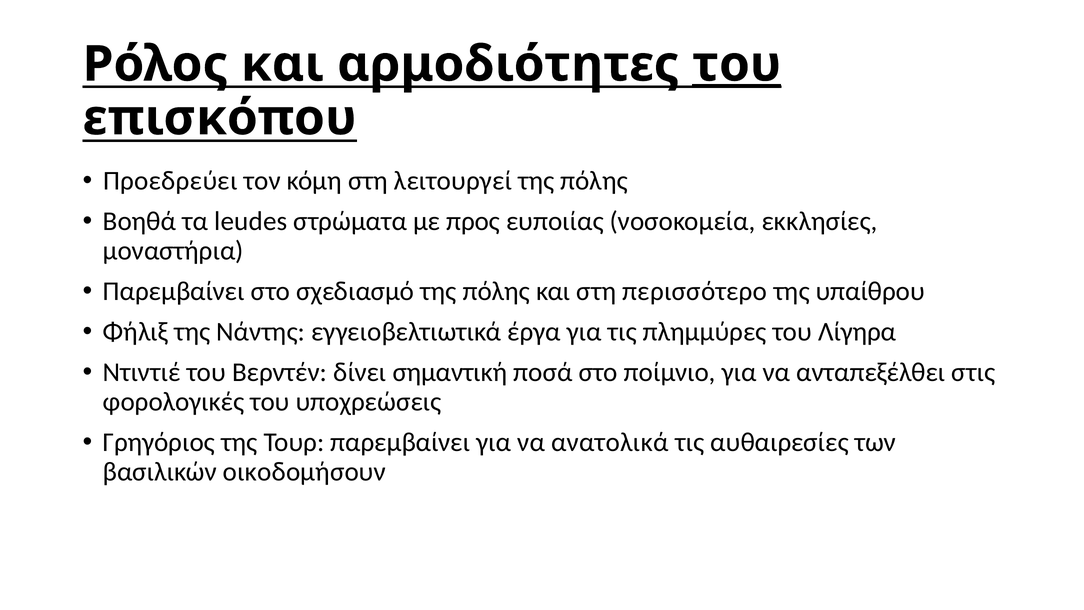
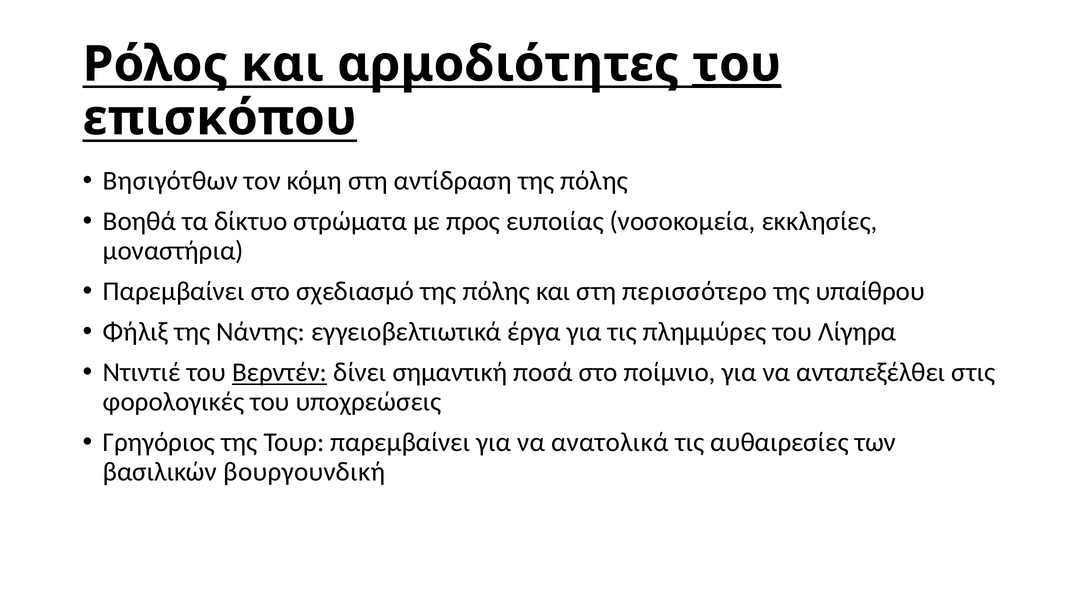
Προεδρεύει: Προεδρεύει -> Βησιγότθων
λειτουργεί: λειτουργεί -> αντίδραση
leudes: leudes -> δίκτυο
Βερντέν underline: none -> present
οικοδομήσουν: οικοδομήσουν -> βουργουνδική
